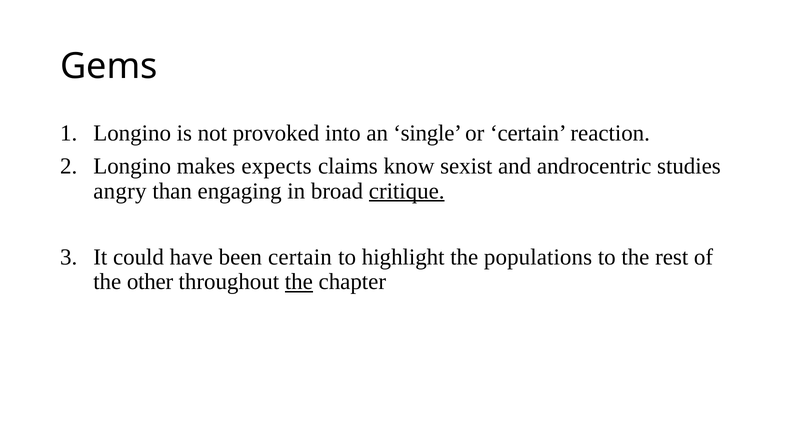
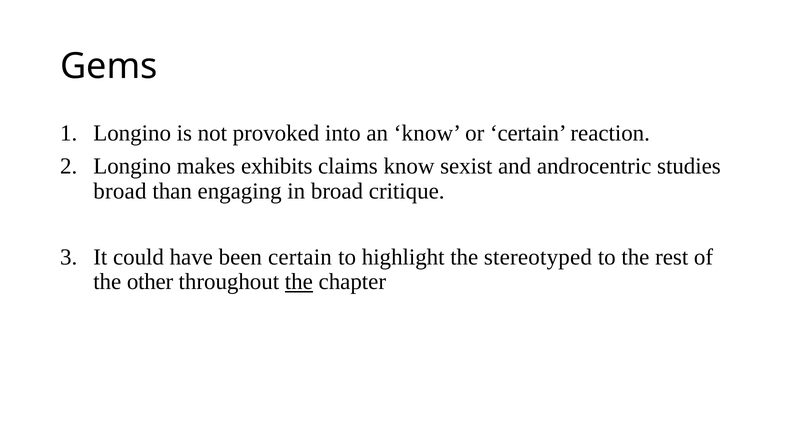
an single: single -> know
expects: expects -> exhibits
angry at (120, 191): angry -> broad
critique underline: present -> none
populations: populations -> stereotyped
